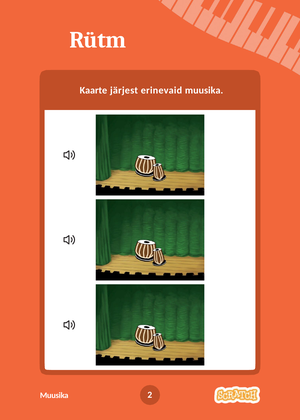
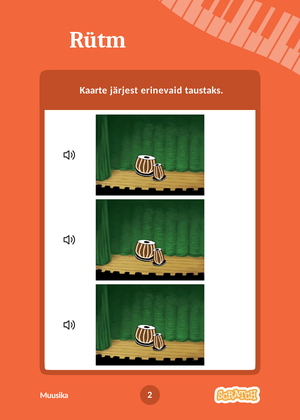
erinevaid muusika: muusika -> taustaks
